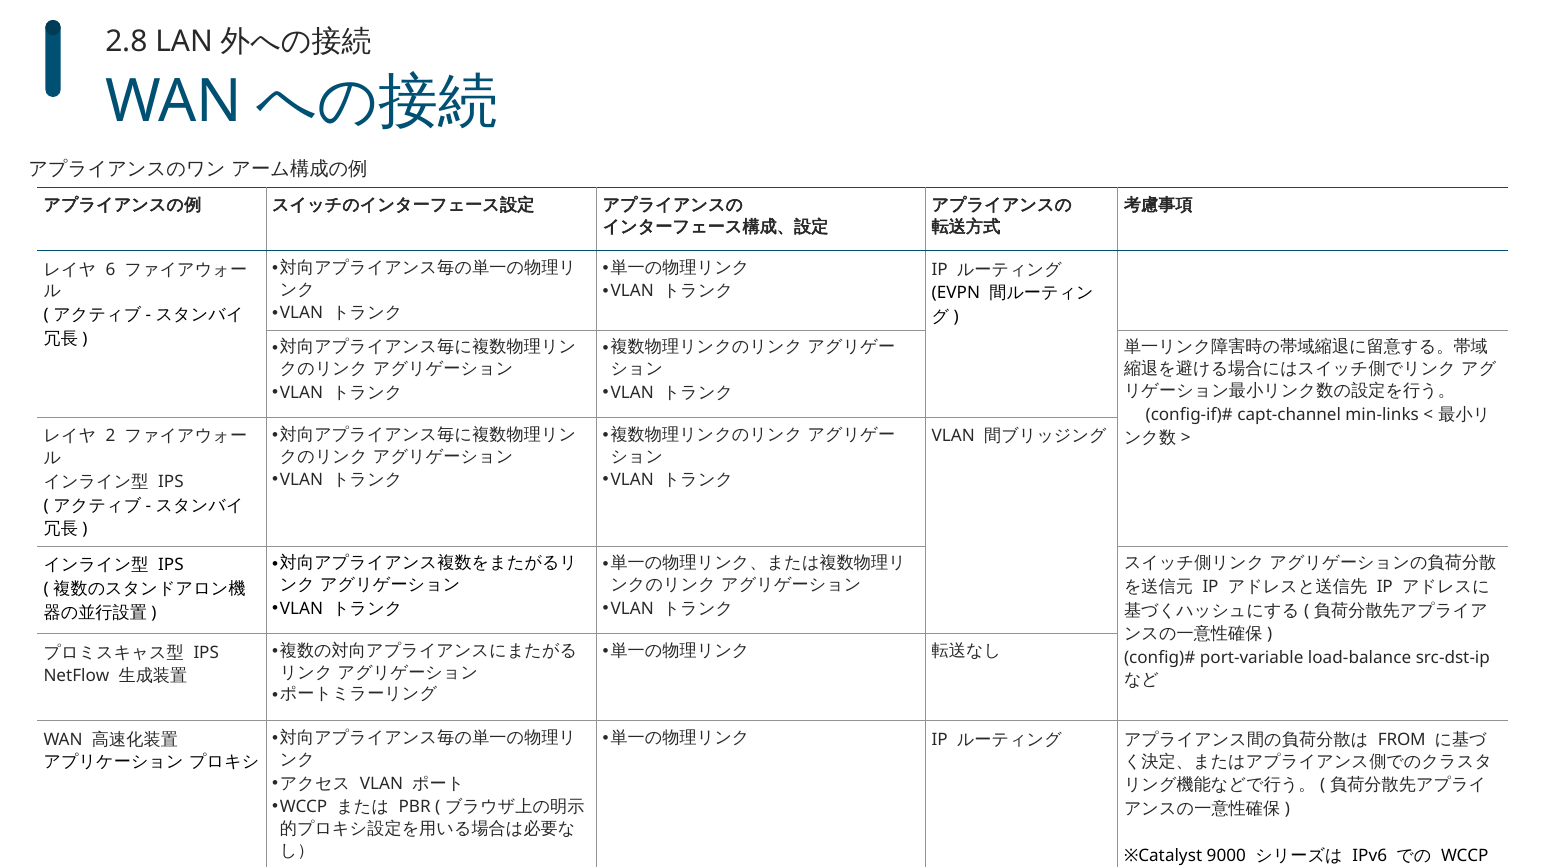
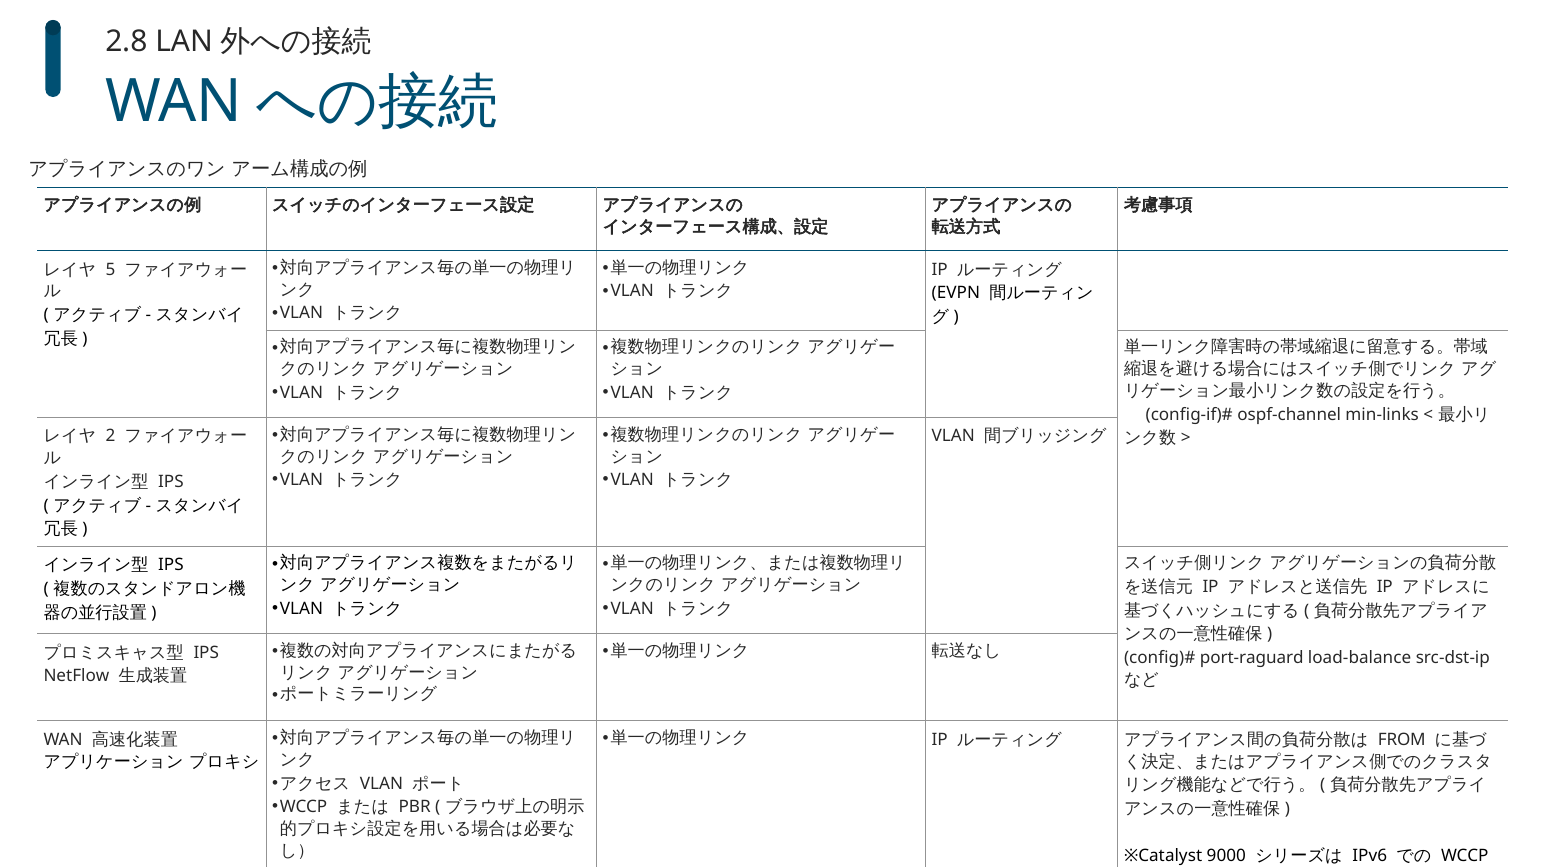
6: 6 -> 5
capt-channel: capt-channel -> ospf-channel
port-variable: port-variable -> port-raguard
